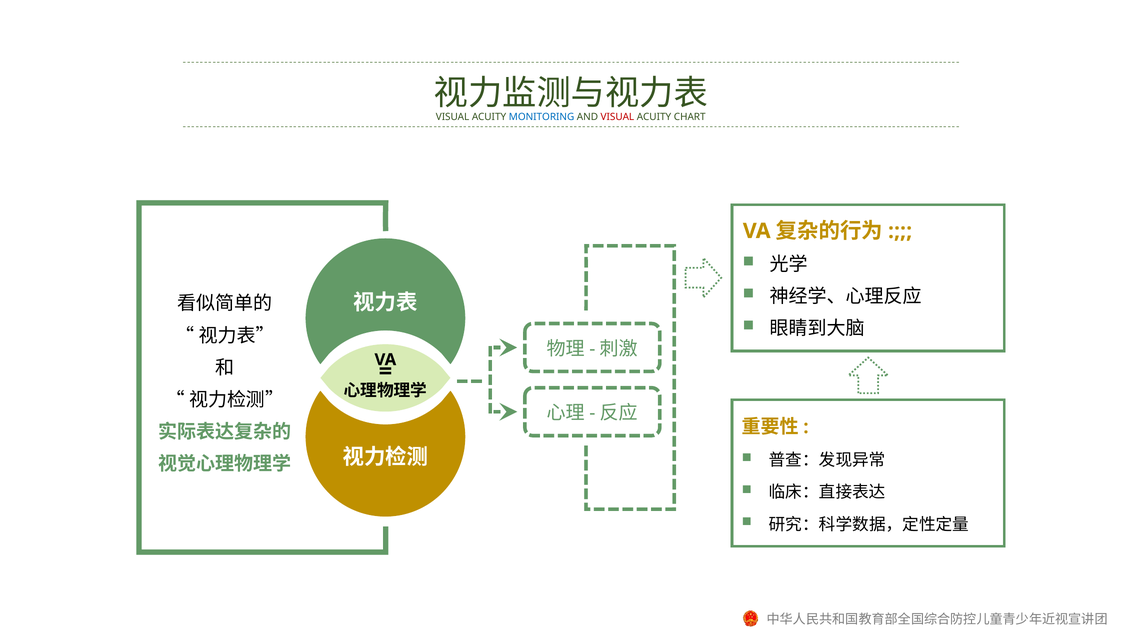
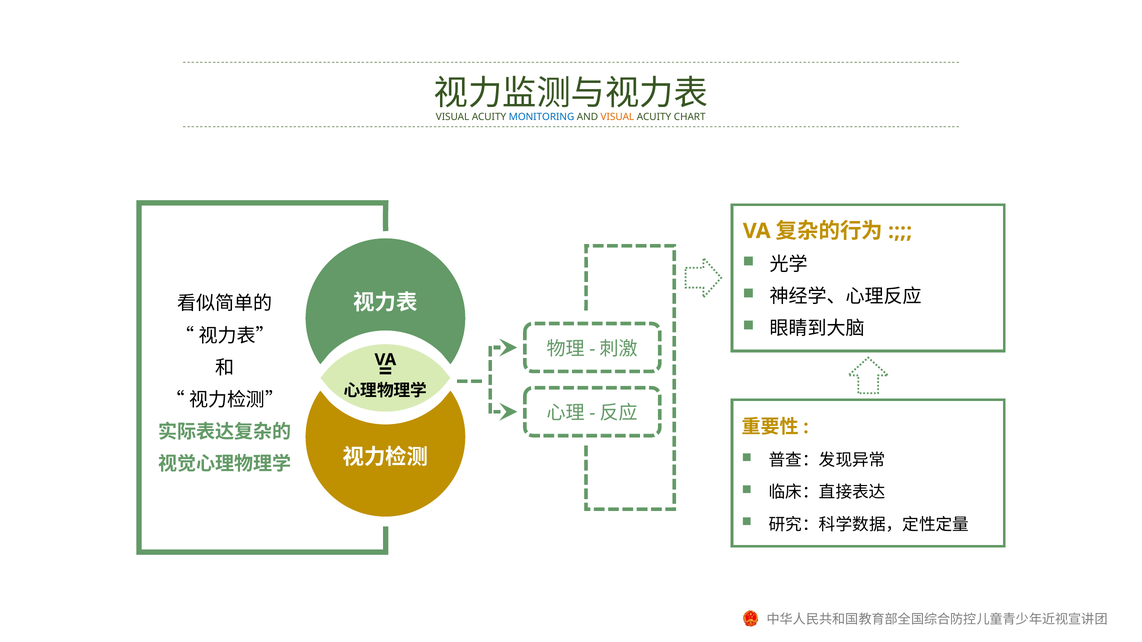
VISUAL at (617, 117) colour: red -> orange
